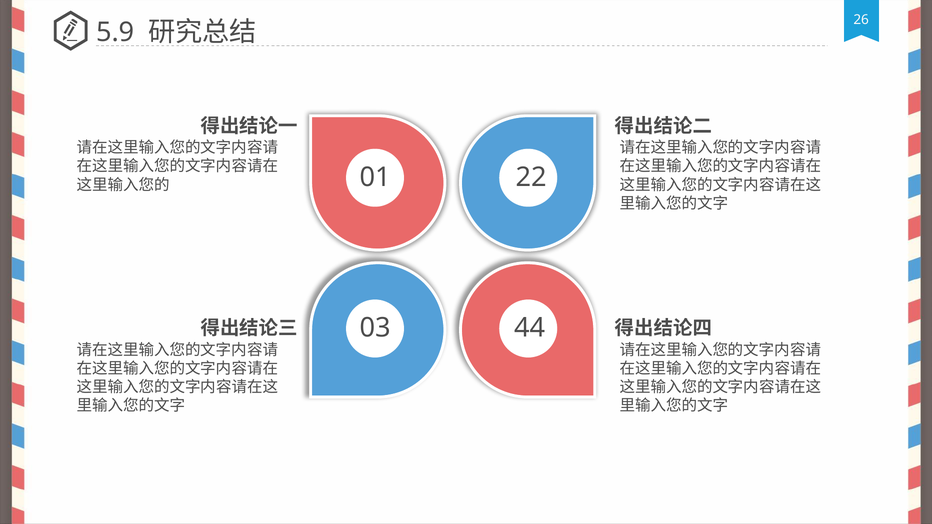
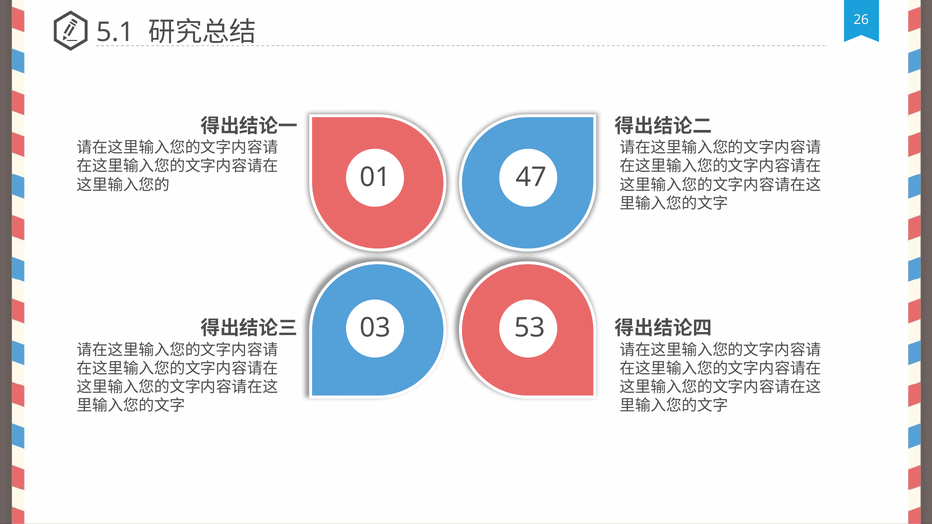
5.9: 5.9 -> 5.1
22: 22 -> 47
44: 44 -> 53
